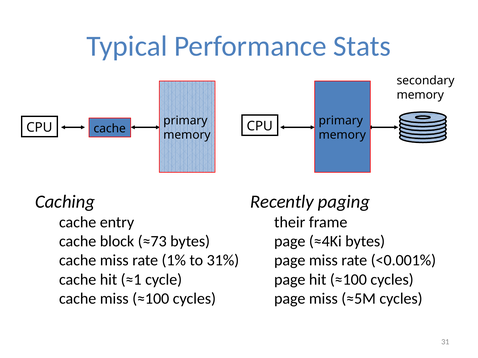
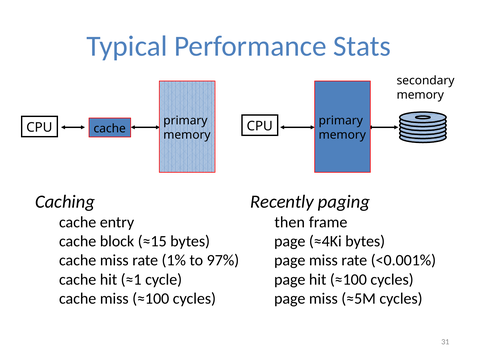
their: their -> then
≈73: ≈73 -> ≈15
31%: 31% -> 97%
